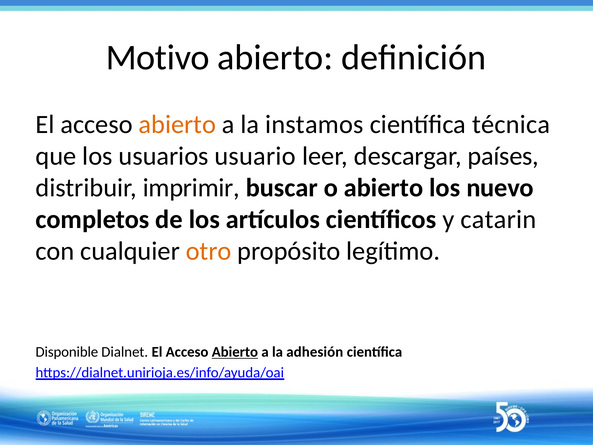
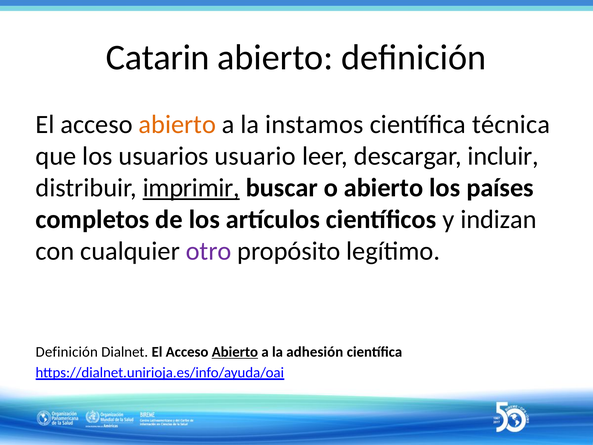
Motivo: Motivo -> Catarin
países: países -> incluir
imprimir underline: none -> present
nuevo: nuevo -> países
catarin: catarin -> indizan
otro colour: orange -> purple
Disponible at (67, 352): Disponible -> Definición
